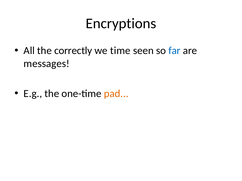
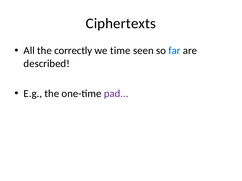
Encryptions: Encryptions -> Ciphertexts
messages: messages -> described
pad colour: orange -> purple
